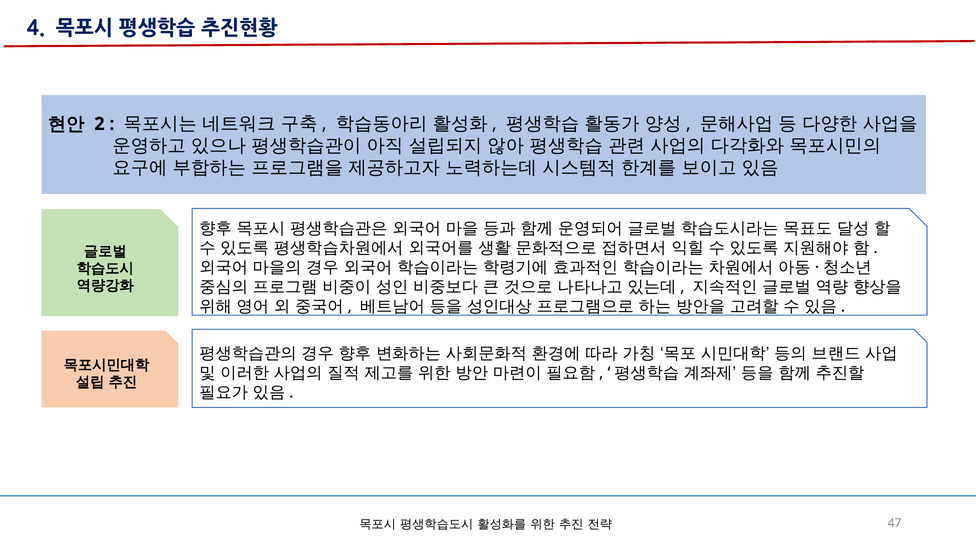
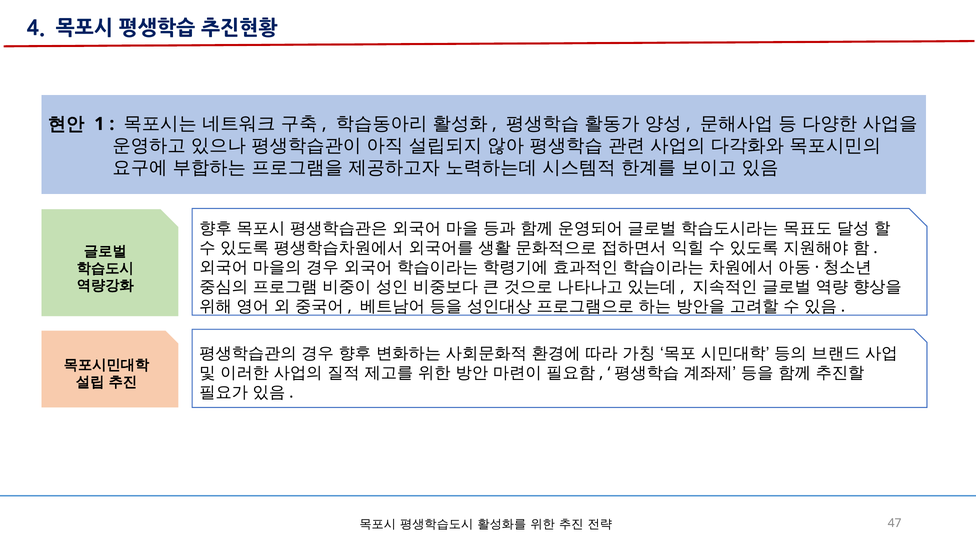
2: 2 -> 1
